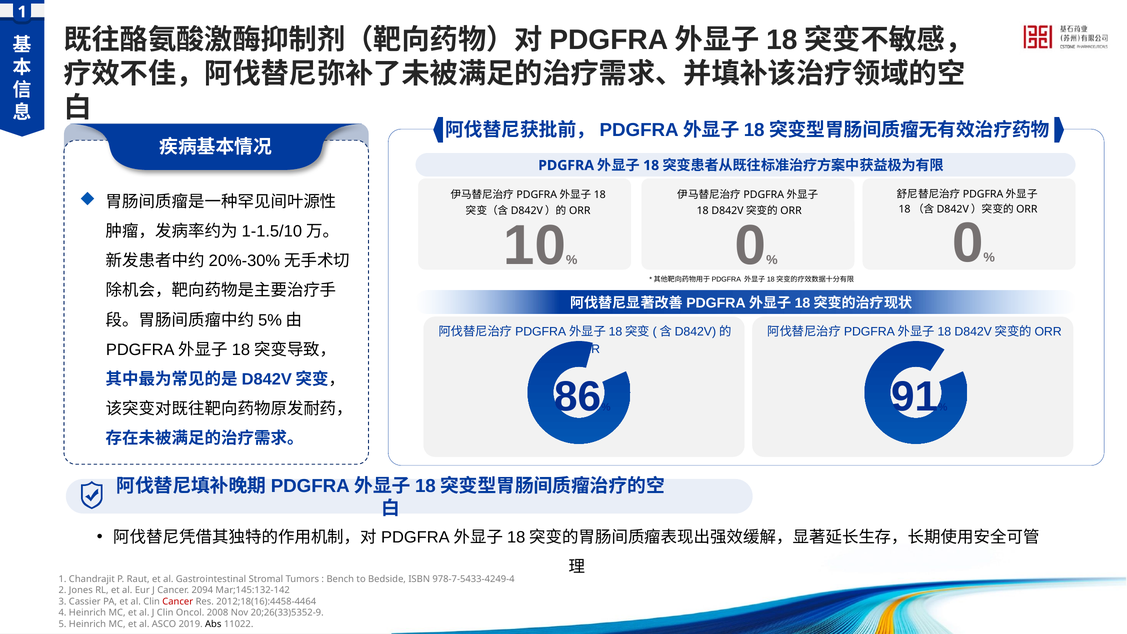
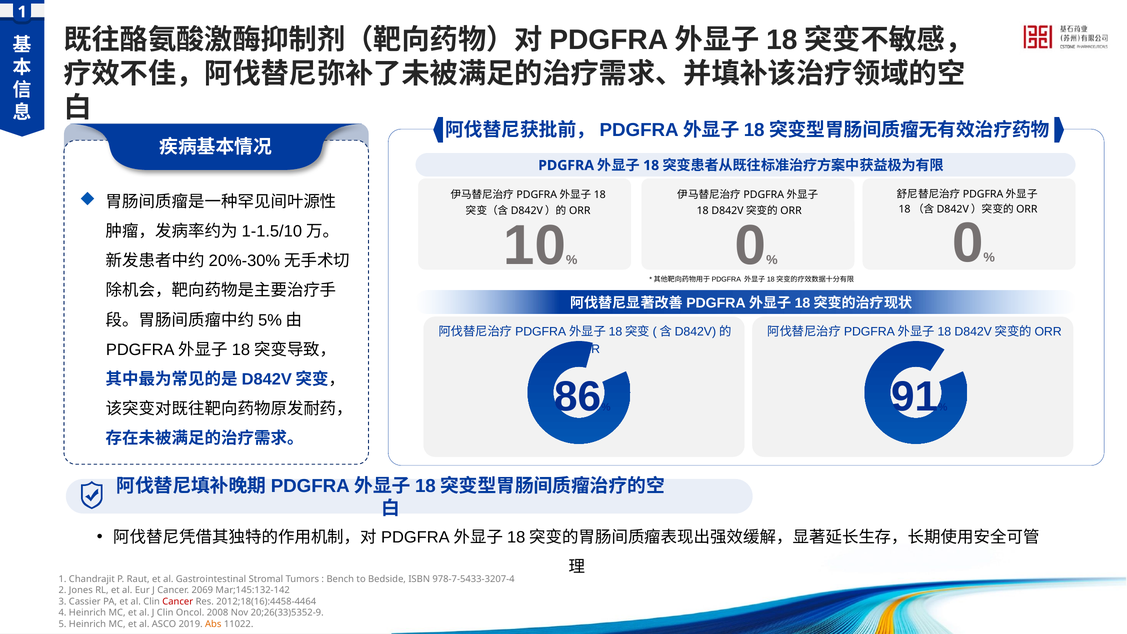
978-7-5433-4249-4: 978-7-5433-4249-4 -> 978-7-5433-3207-4
2094: 2094 -> 2069
Abs colour: black -> orange
